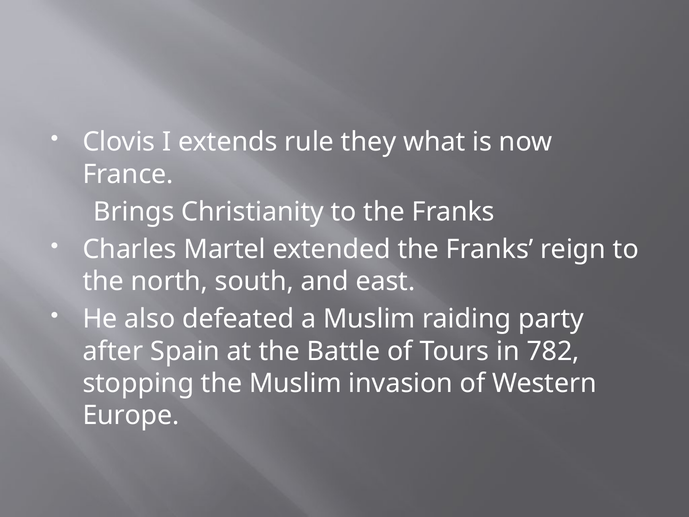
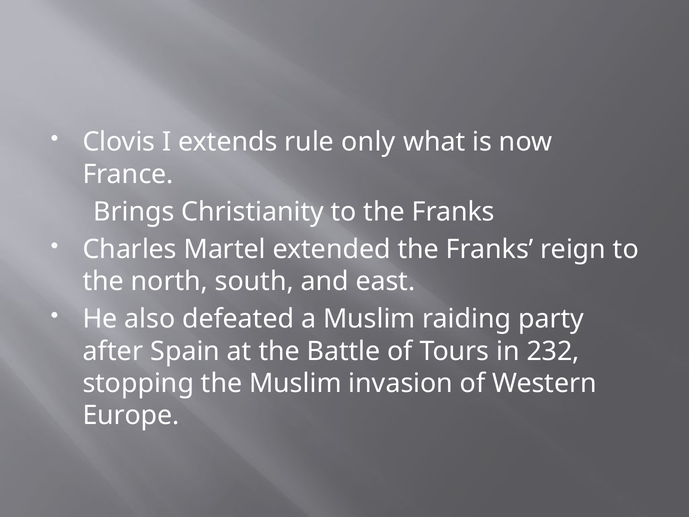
they: they -> only
782: 782 -> 232
